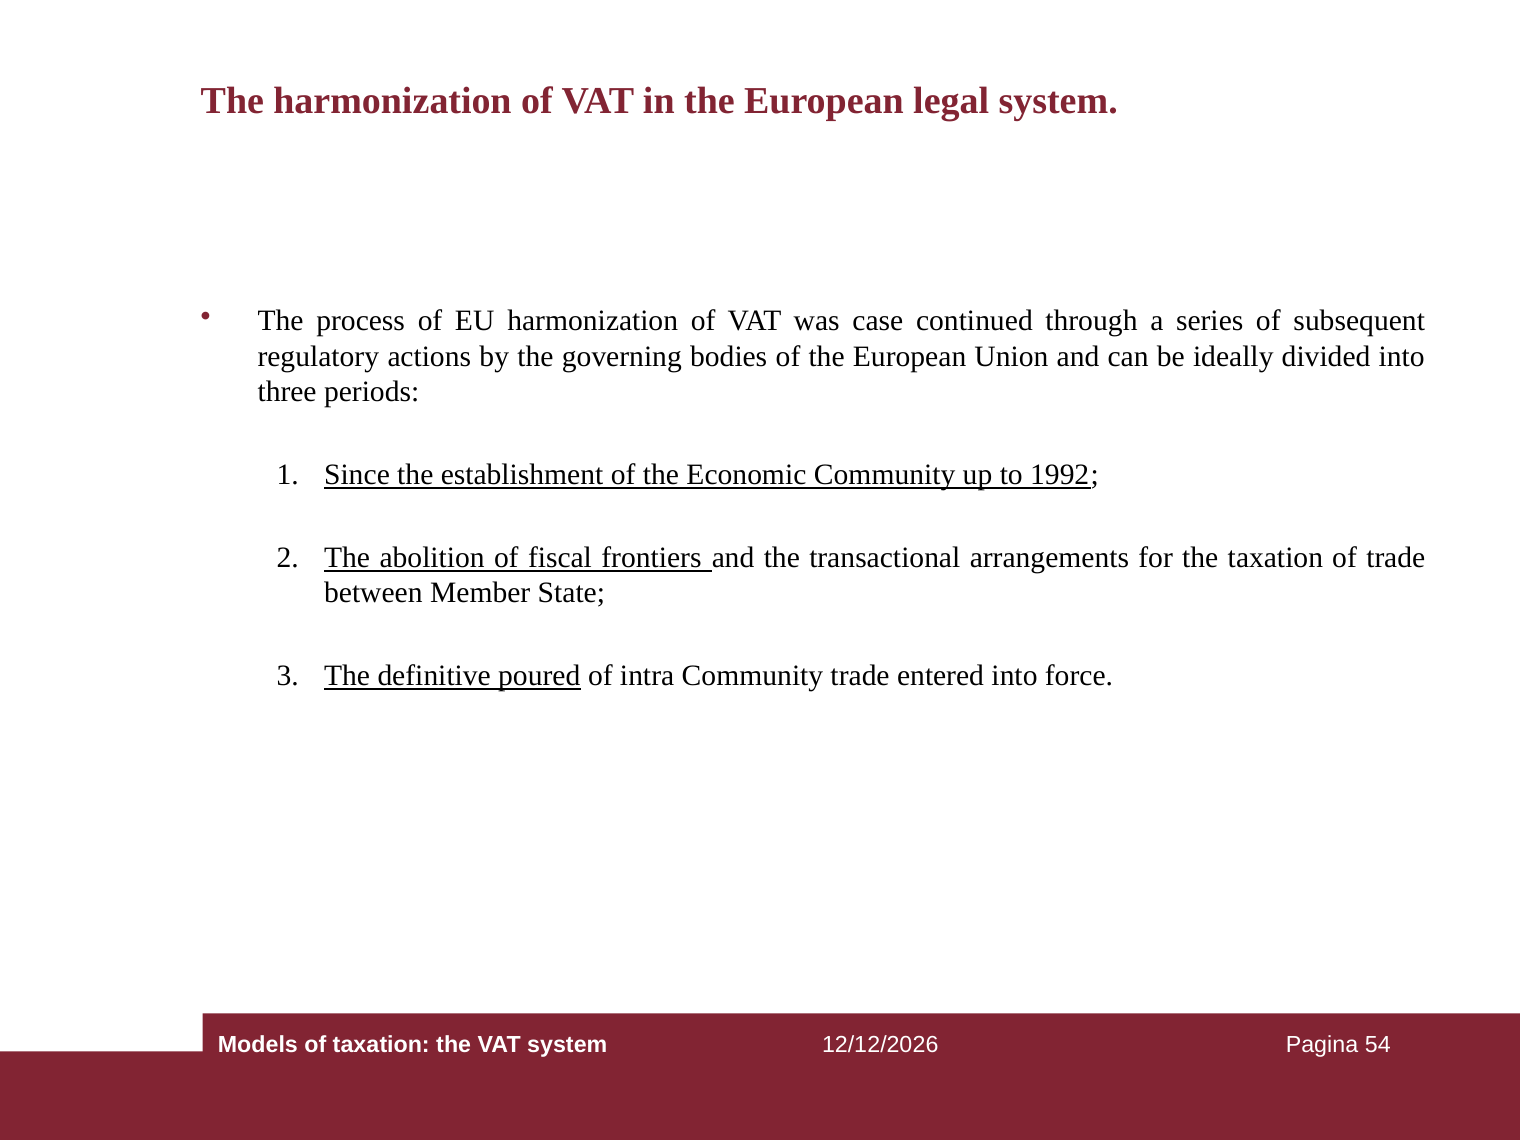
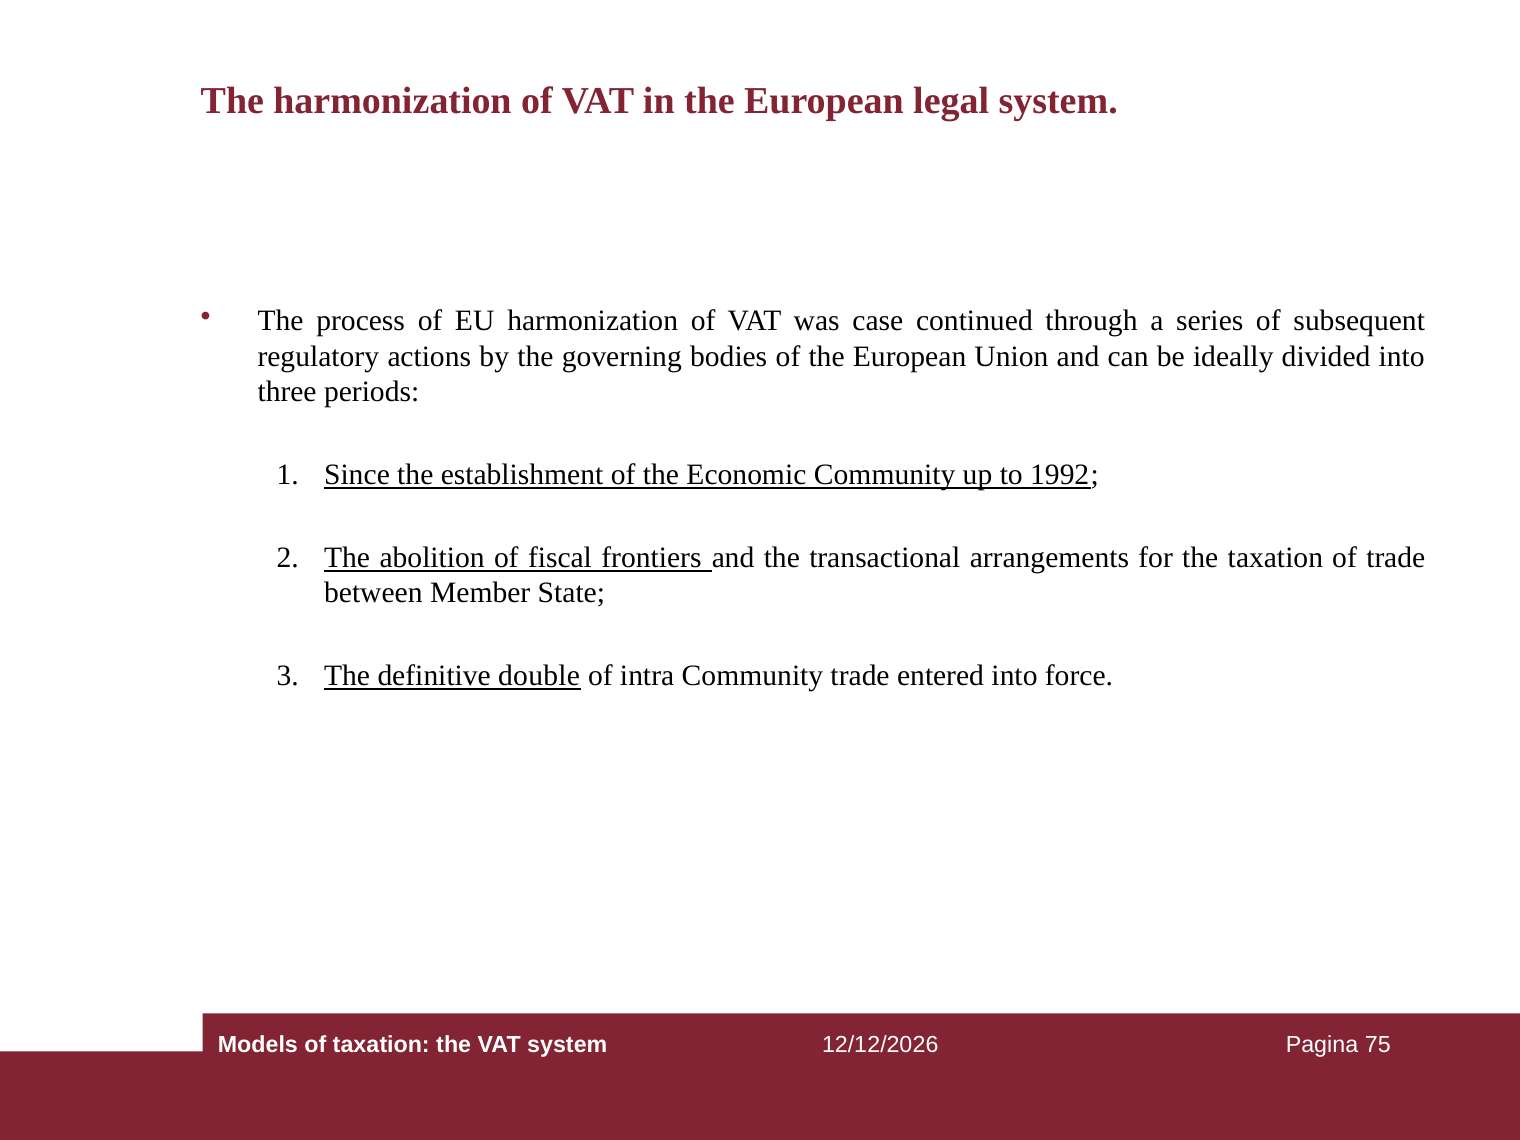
poured: poured -> double
54: 54 -> 75
